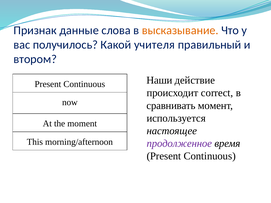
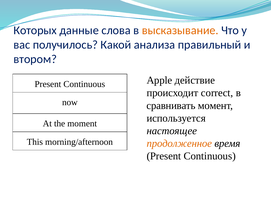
Признак: Признак -> Которых
учителя: учителя -> анализа
Наши: Наши -> Apple
продолженное colour: purple -> orange
